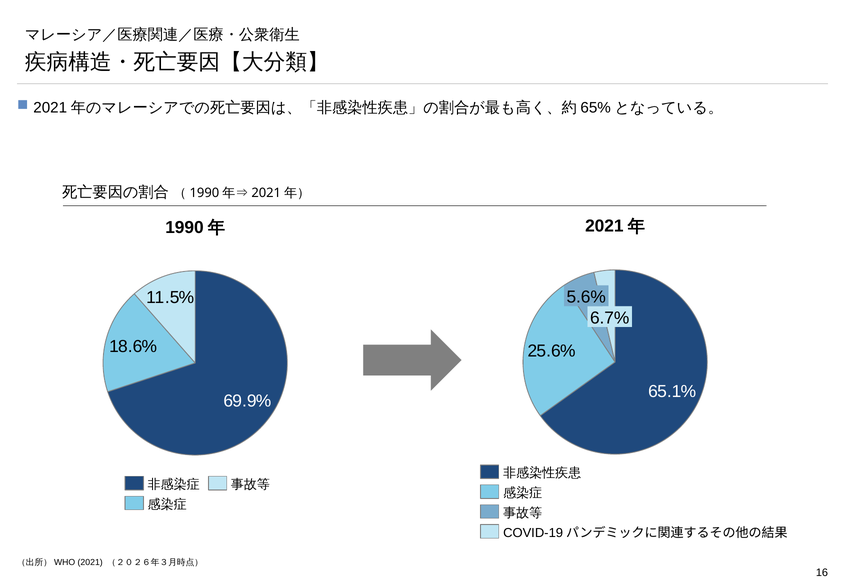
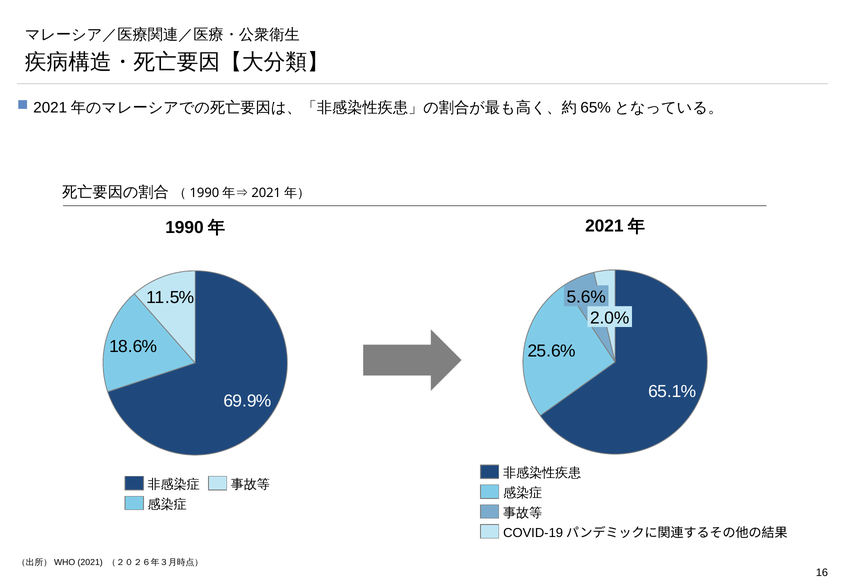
6.7%: 6.7% -> 2.0%
